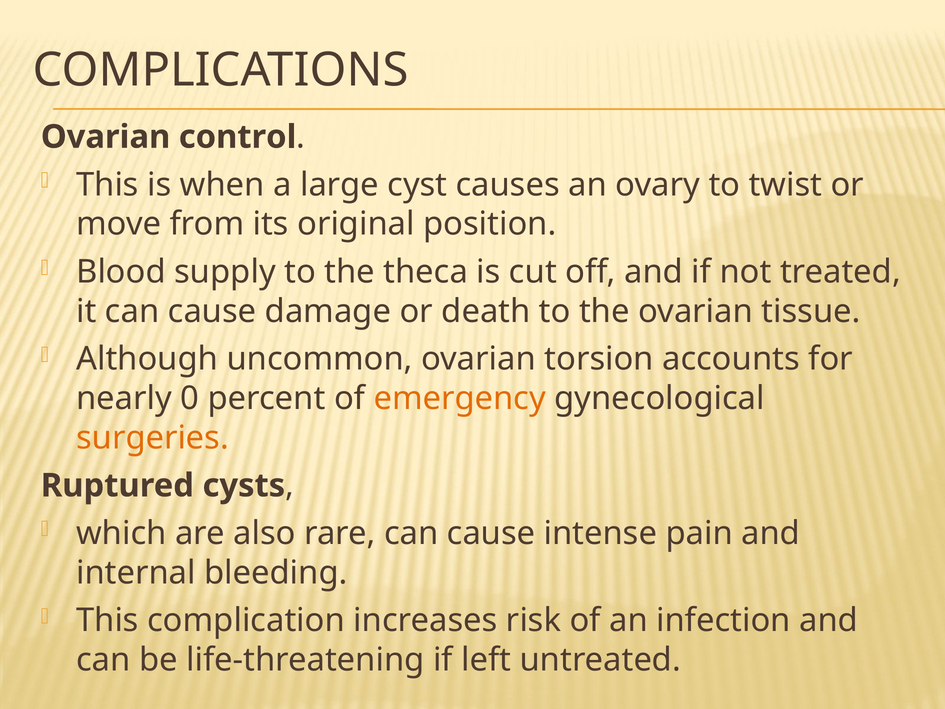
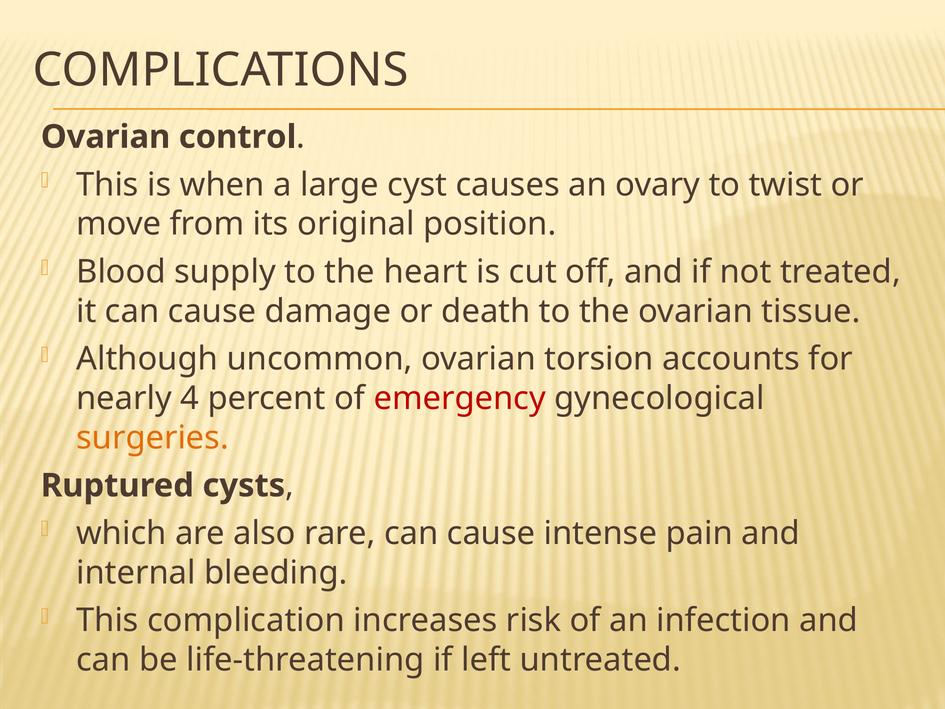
theca: theca -> heart
0: 0 -> 4
emergency colour: orange -> red
